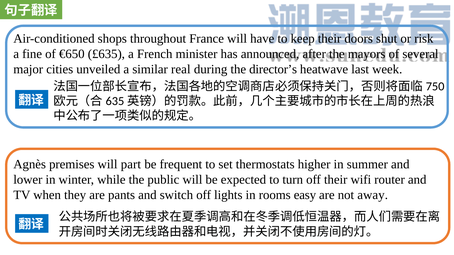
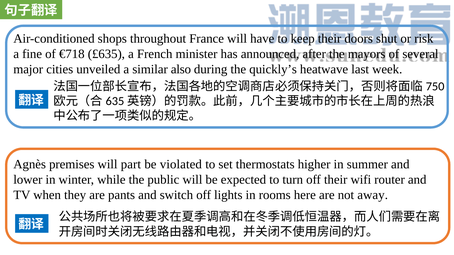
€650: €650 -> €718
real: real -> also
director’s: director’s -> quickly’s
frequent: frequent -> violated
easy: easy -> here
